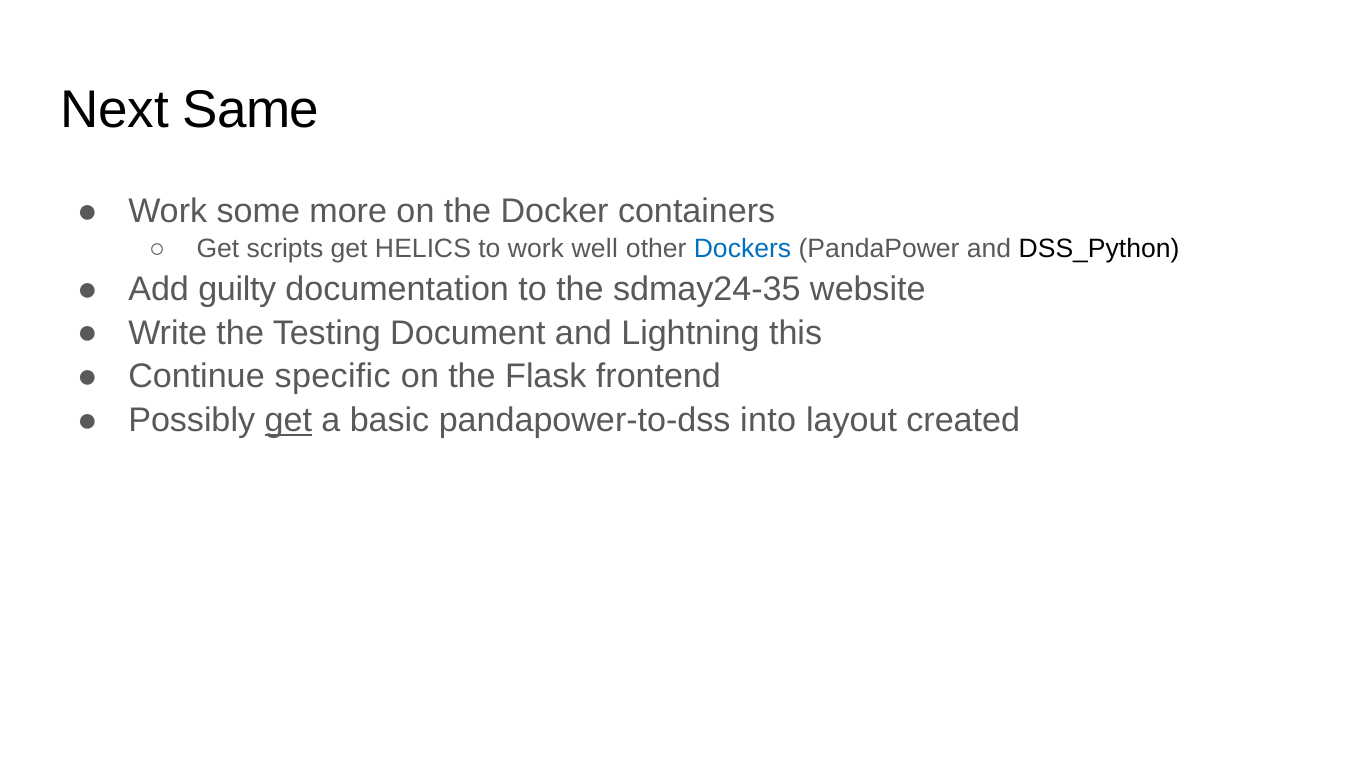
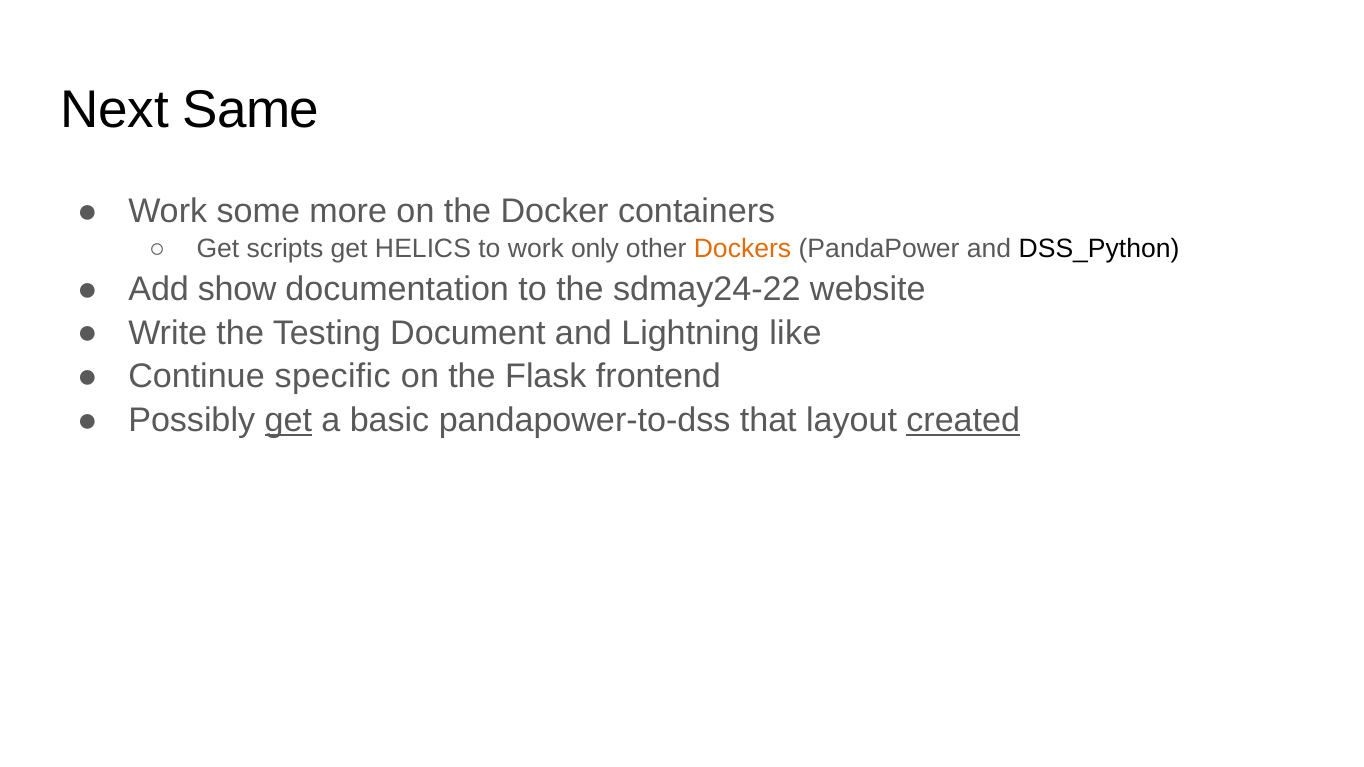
well: well -> only
Dockers colour: blue -> orange
guilty: guilty -> show
sdmay24-35: sdmay24-35 -> sdmay24-22
this: this -> like
into: into -> that
created underline: none -> present
